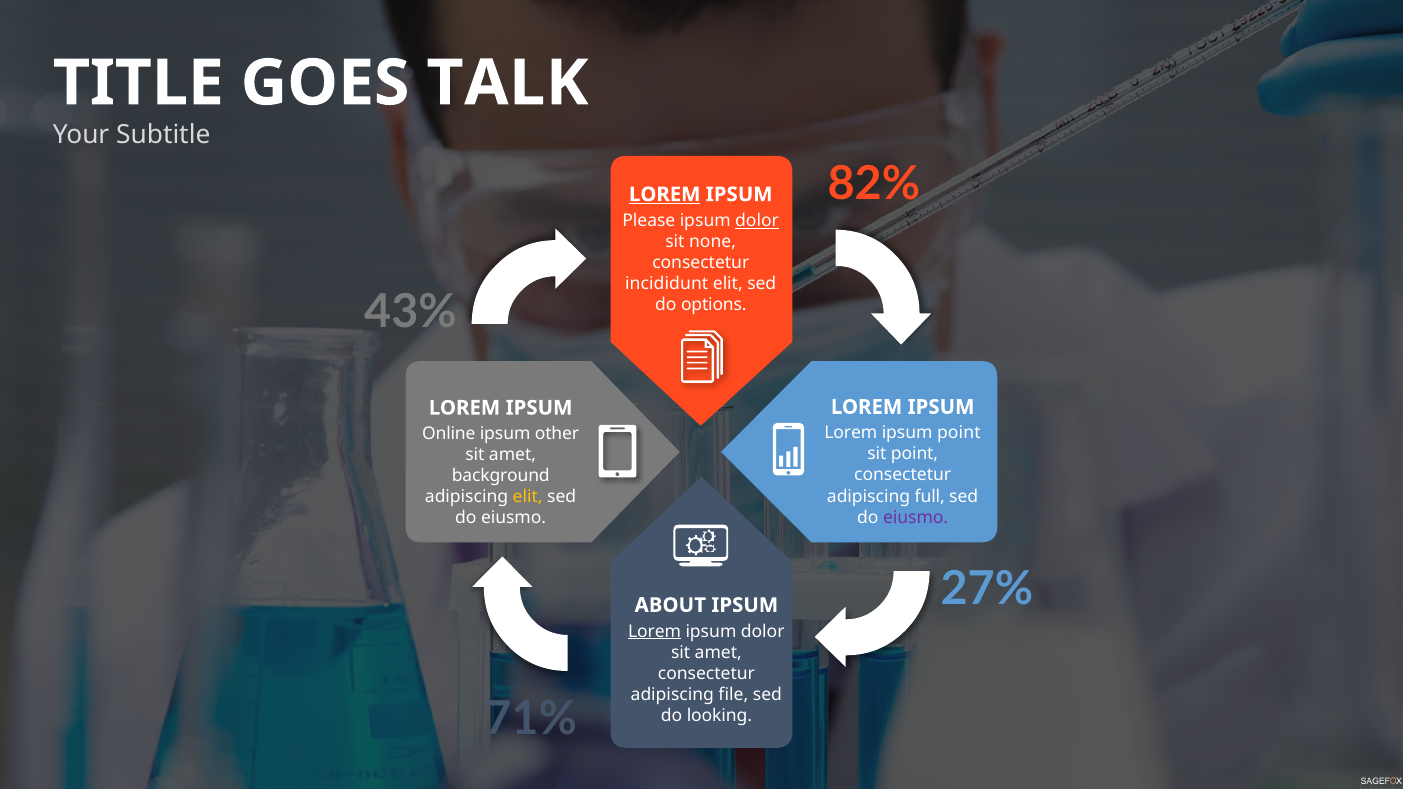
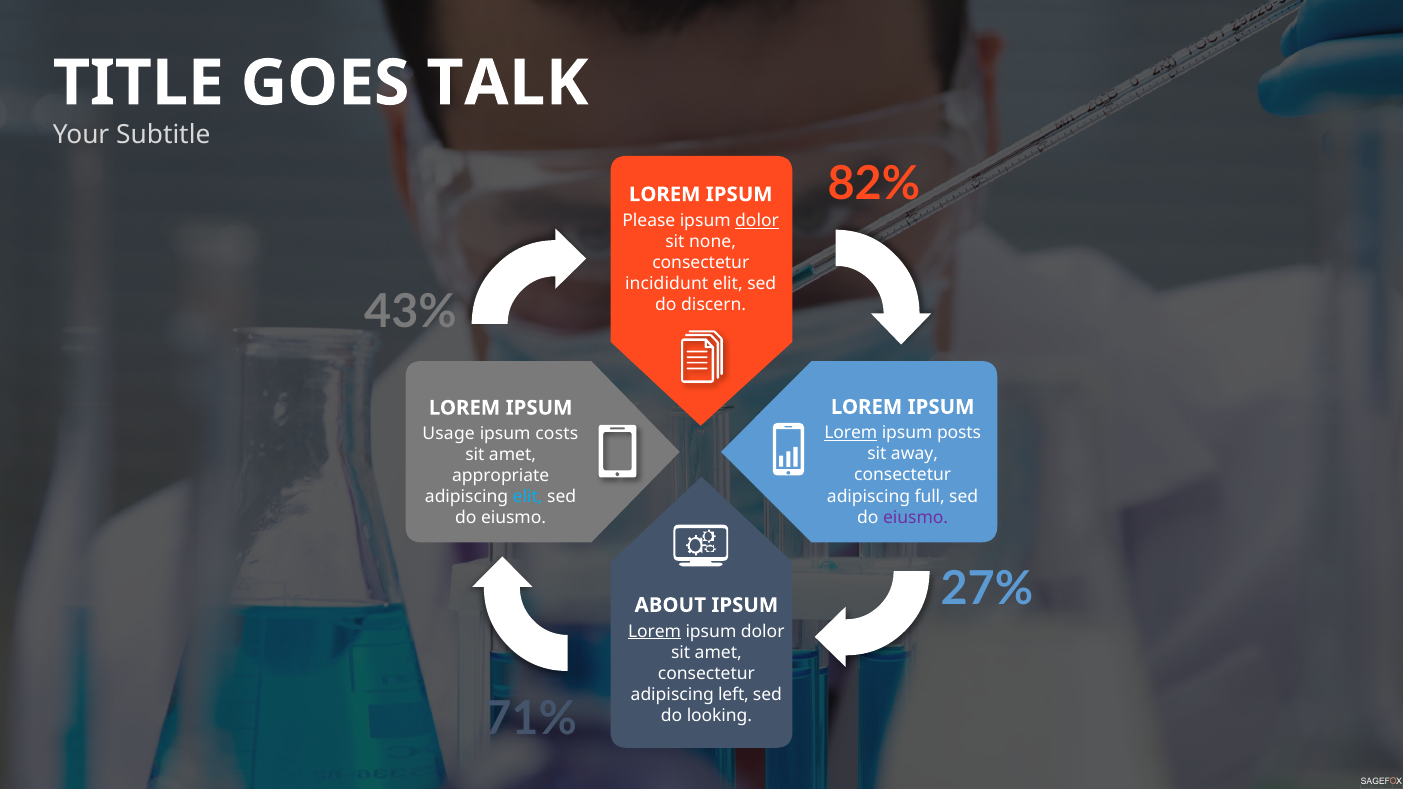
LOREM at (665, 194) underline: present -> none
options: options -> discern
Lorem at (851, 433) underline: none -> present
ipsum point: point -> posts
Online: Online -> Usage
other: other -> costs
sit point: point -> away
background: background -> appropriate
elit at (528, 497) colour: yellow -> light blue
file: file -> left
